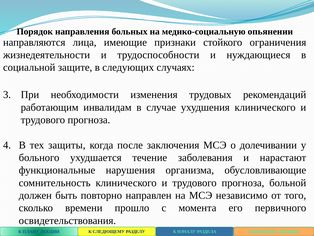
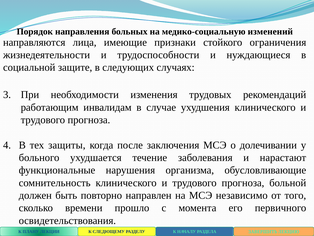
опьянении: опьянении -> изменений
